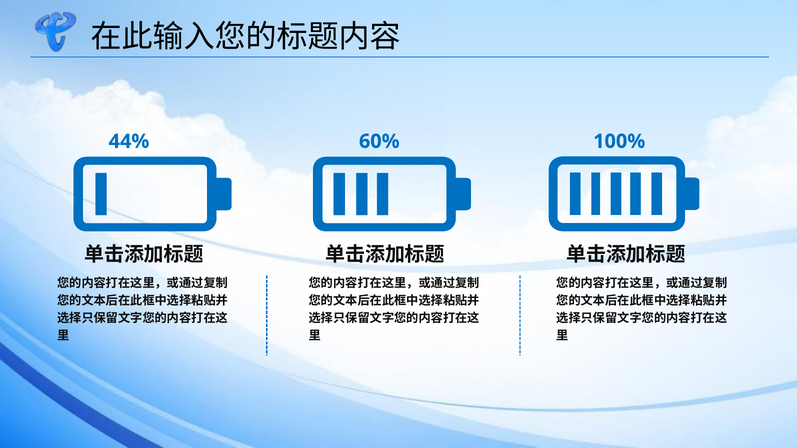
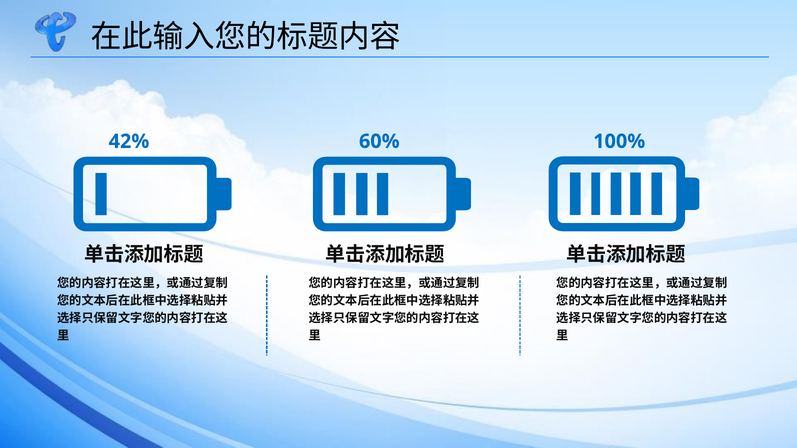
44%: 44% -> 42%
